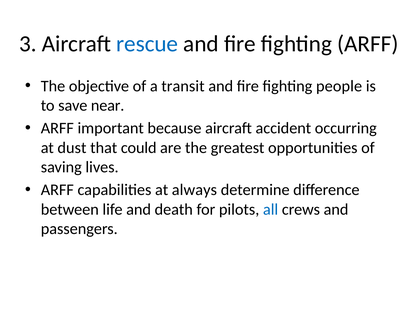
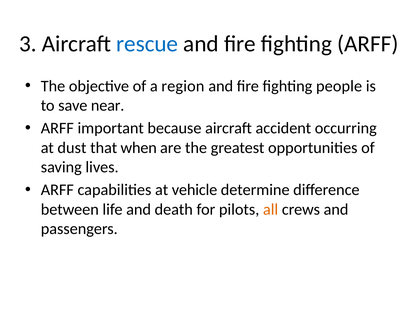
transit: transit -> region
could: could -> when
always: always -> vehicle
all colour: blue -> orange
